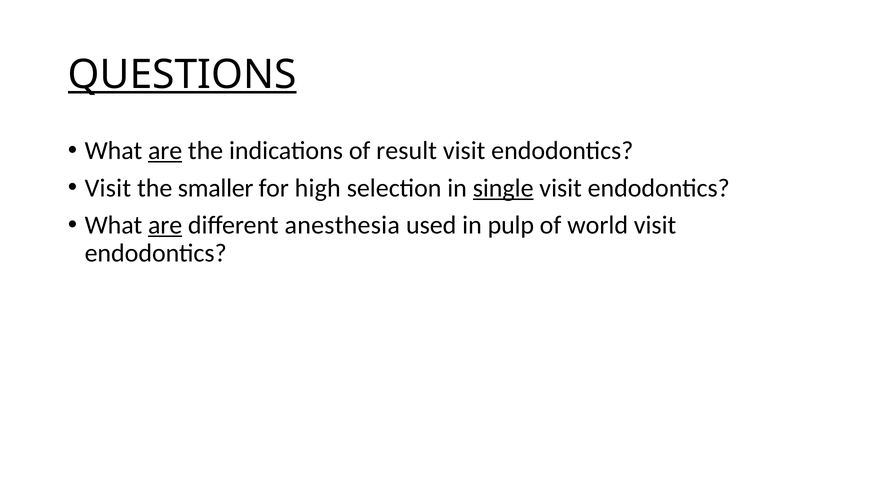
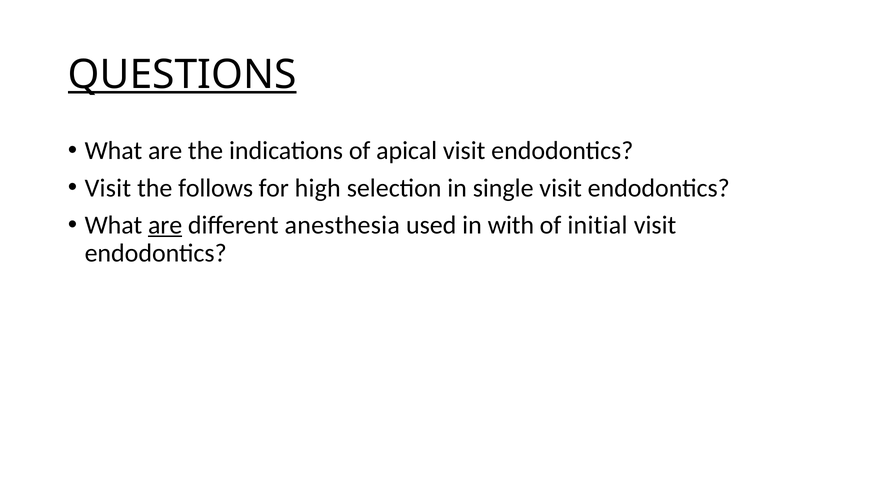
are at (165, 151) underline: present -> none
result: result -> apical
smaller: smaller -> follows
single underline: present -> none
pulp: pulp -> with
world: world -> initial
